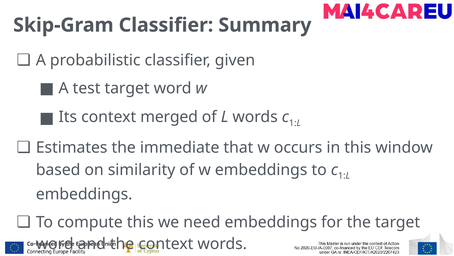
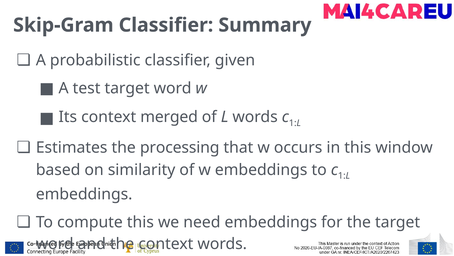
immediate: immediate -> processing
